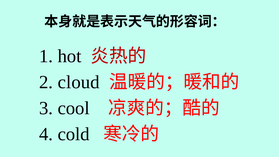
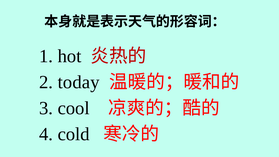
cloud: cloud -> today
